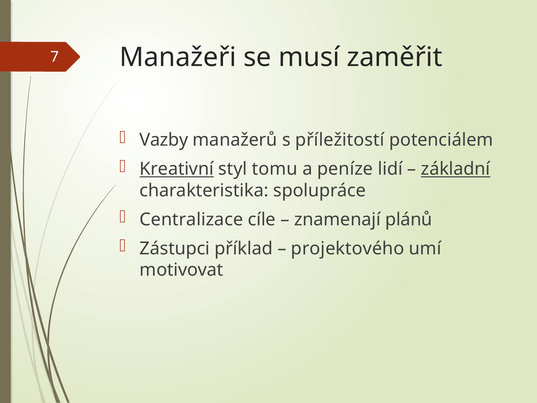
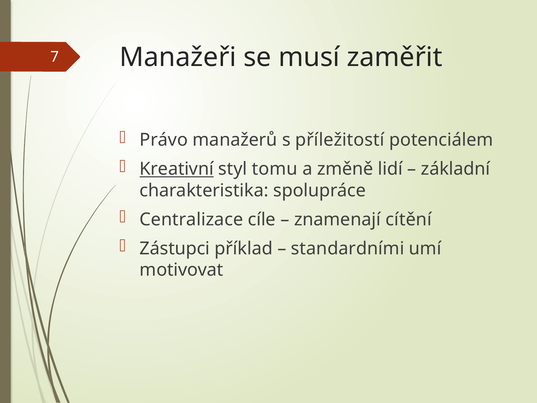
Vazby: Vazby -> Právo
peníze: peníze -> změně
základní underline: present -> none
plánů: plánů -> cítění
projektového: projektového -> standardními
